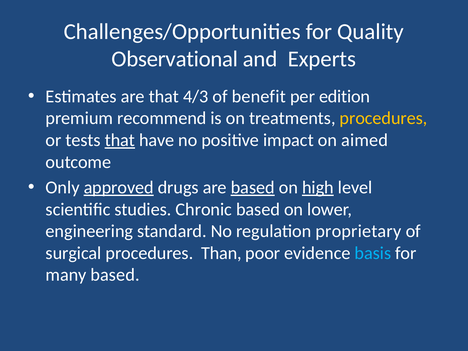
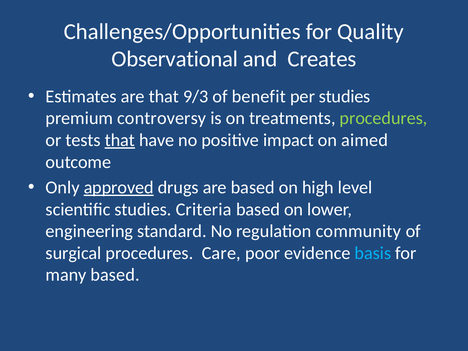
Experts: Experts -> Creates
4/3: 4/3 -> 9/3
per edition: edition -> studies
recommend: recommend -> controversy
procedures at (384, 118) colour: yellow -> light green
based at (253, 187) underline: present -> none
high underline: present -> none
Chronic: Chronic -> Criteria
proprietary: proprietary -> community
Than: Than -> Care
